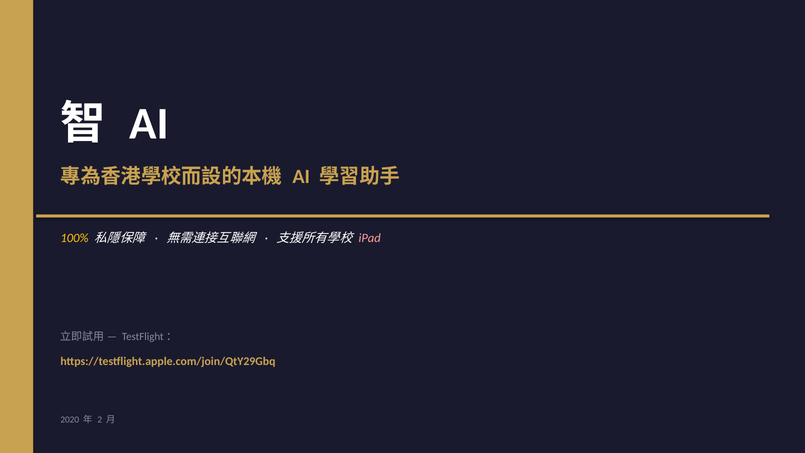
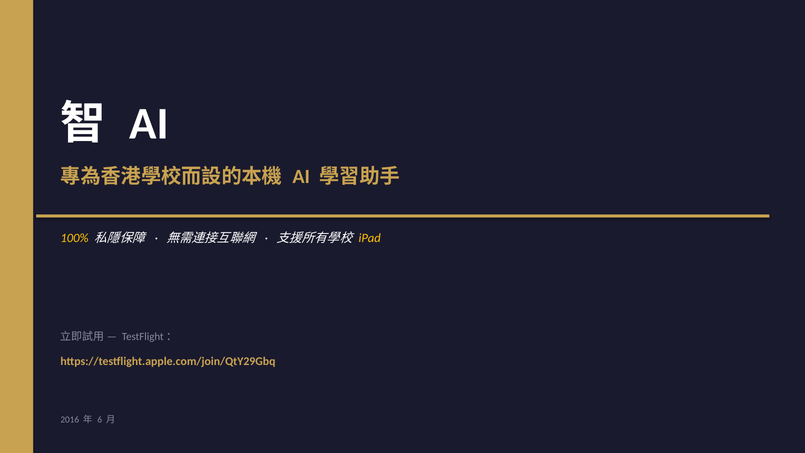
iPad colour: pink -> yellow
2020: 2020 -> 2016
2: 2 -> 6
